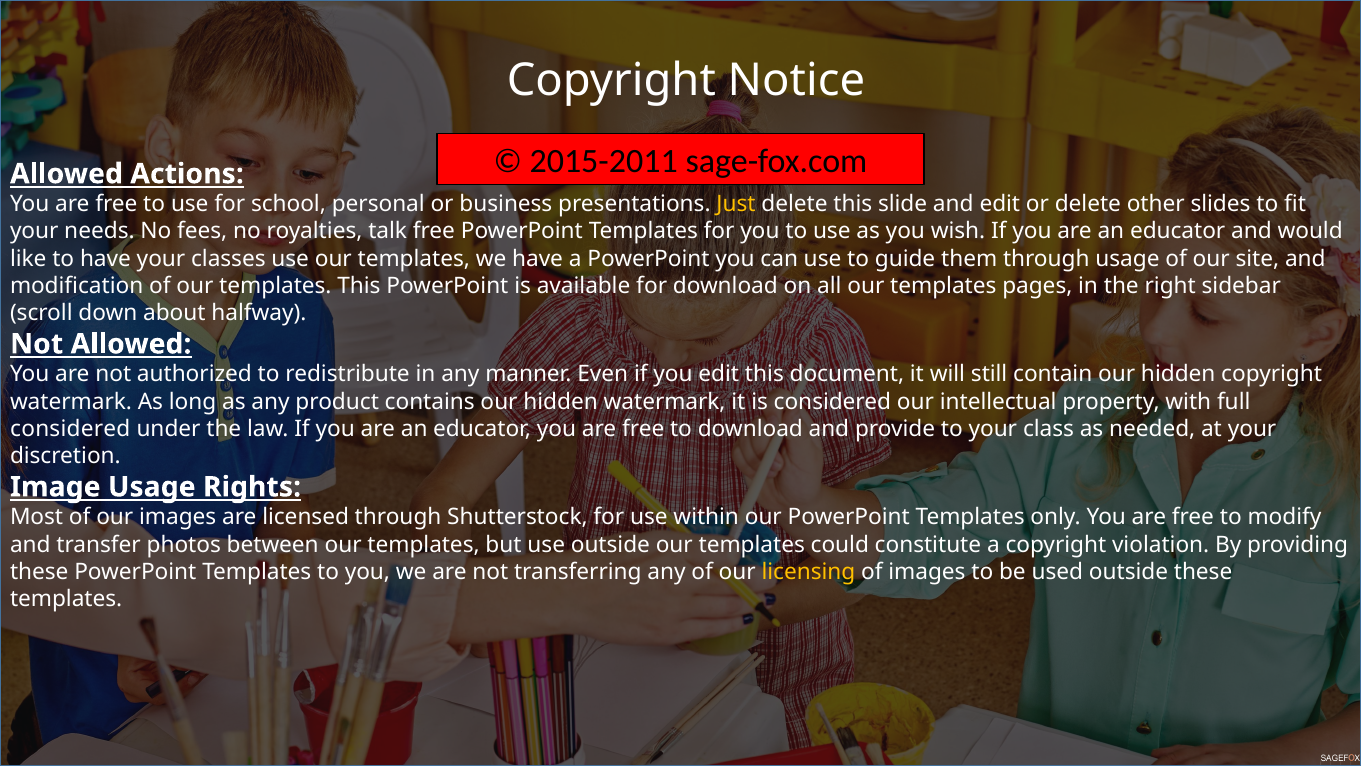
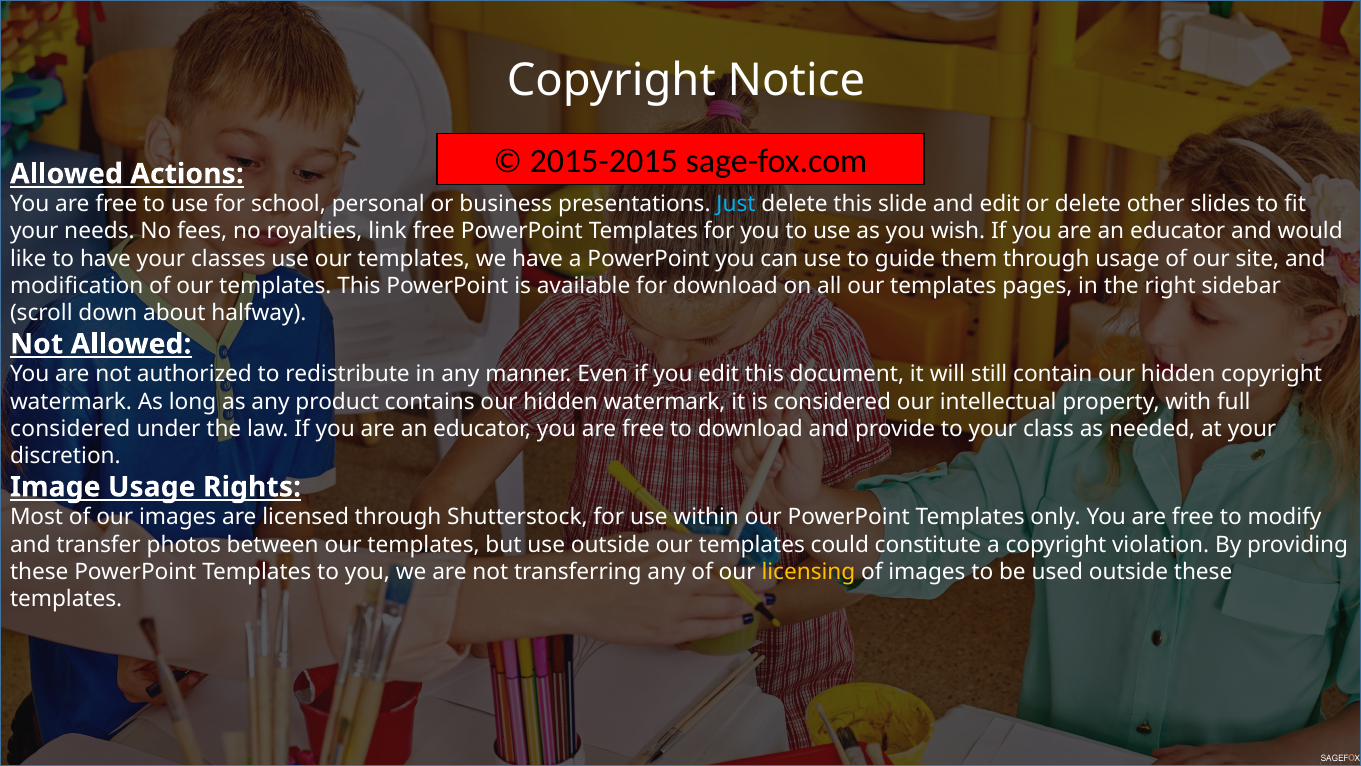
2015-2011: 2015-2011 -> 2015-2015
Just colour: yellow -> light blue
talk: talk -> link
